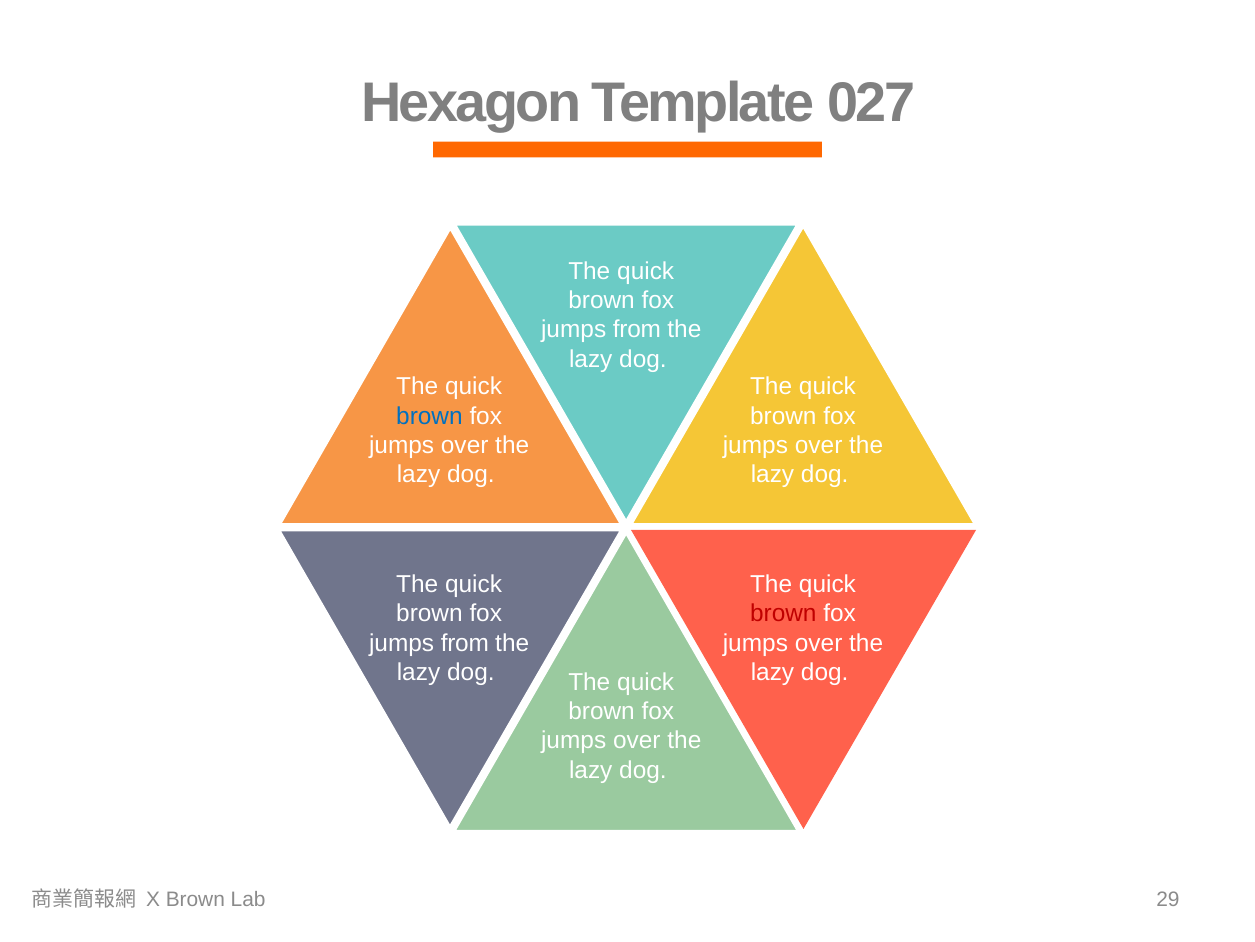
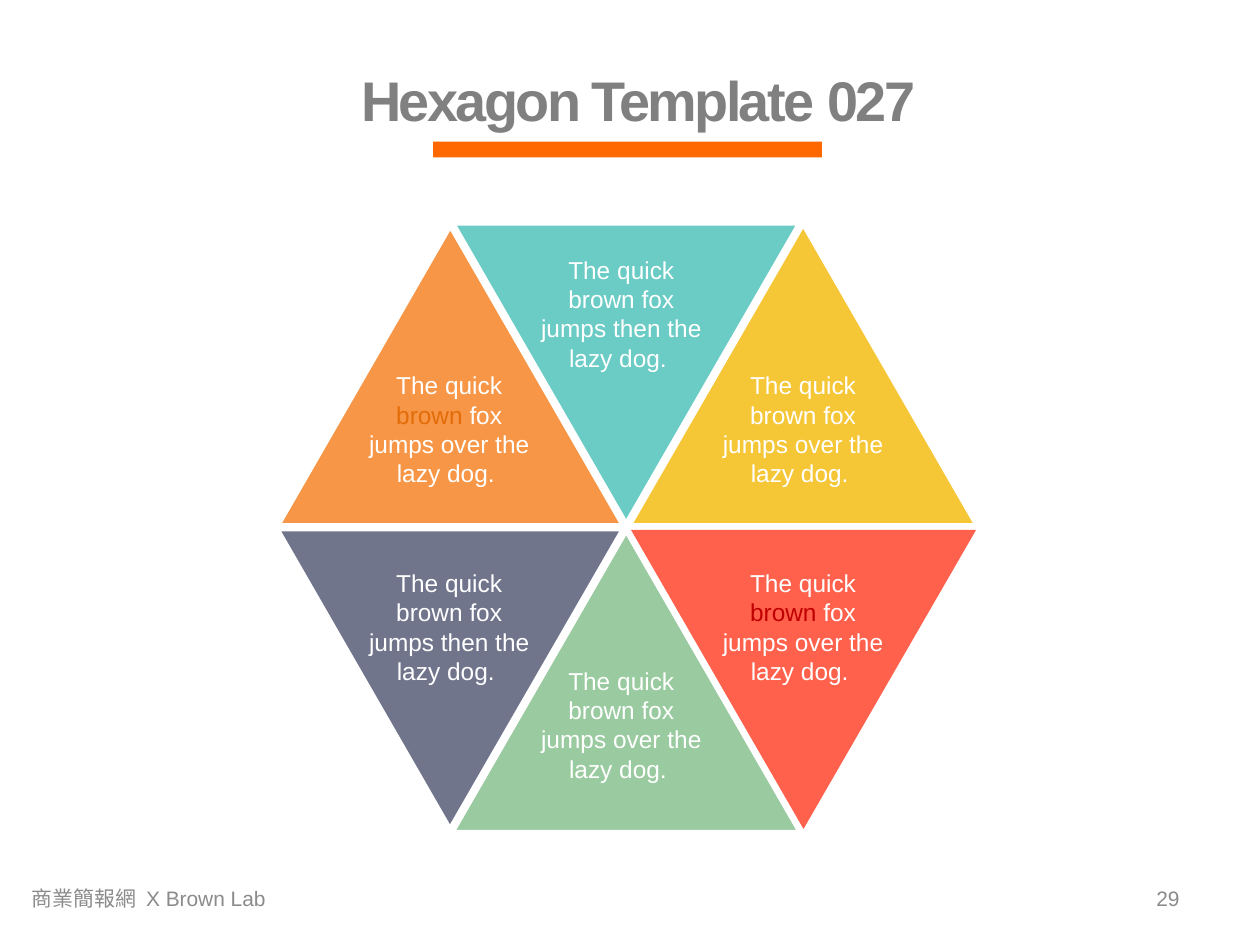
from at (637, 330): from -> then
brown at (429, 416) colour: blue -> orange
from at (465, 642): from -> then
